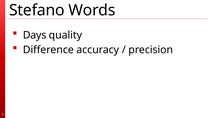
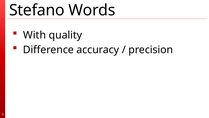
Days: Days -> With
